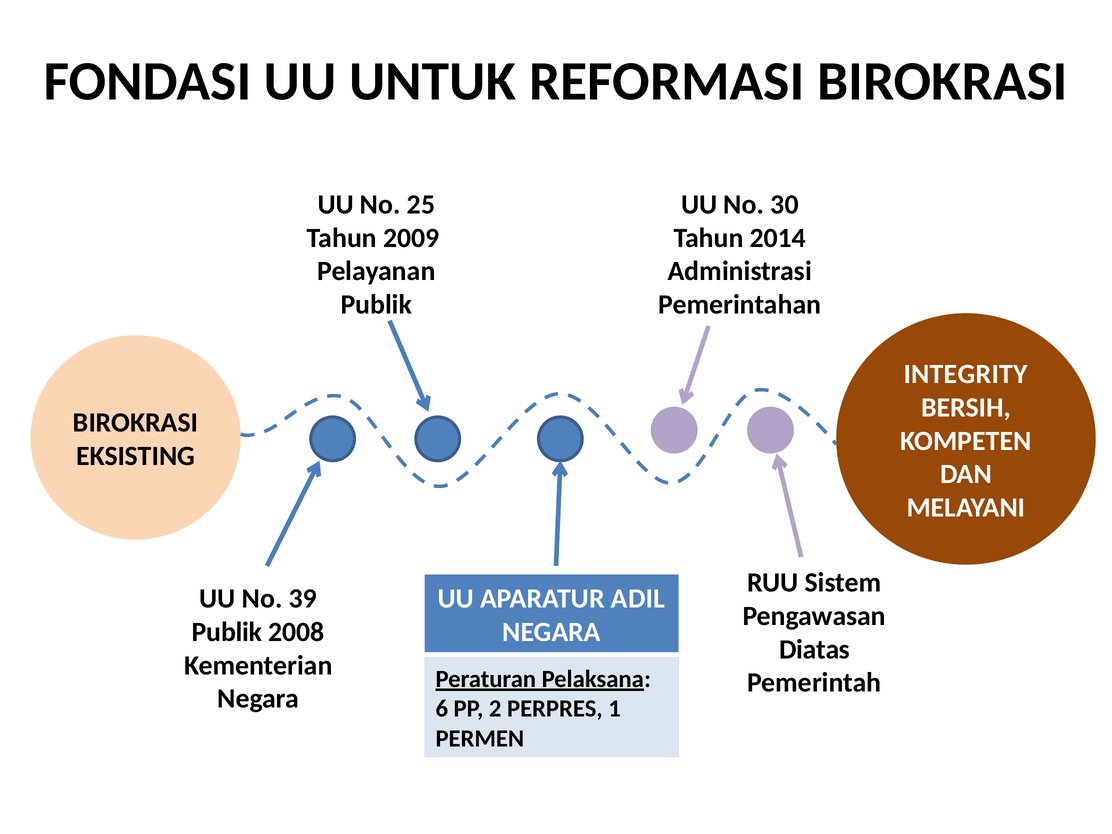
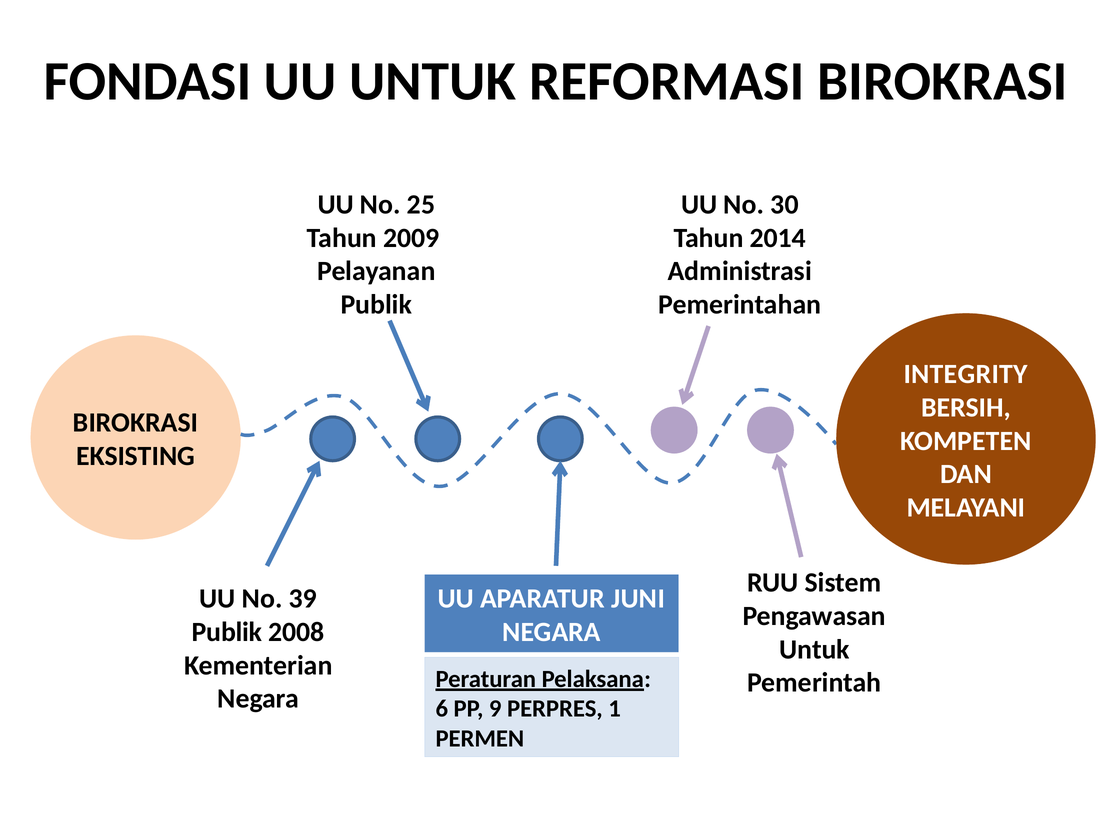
ADIL: ADIL -> JUNI
Diatas at (815, 649): Diatas -> Untuk
2: 2 -> 9
